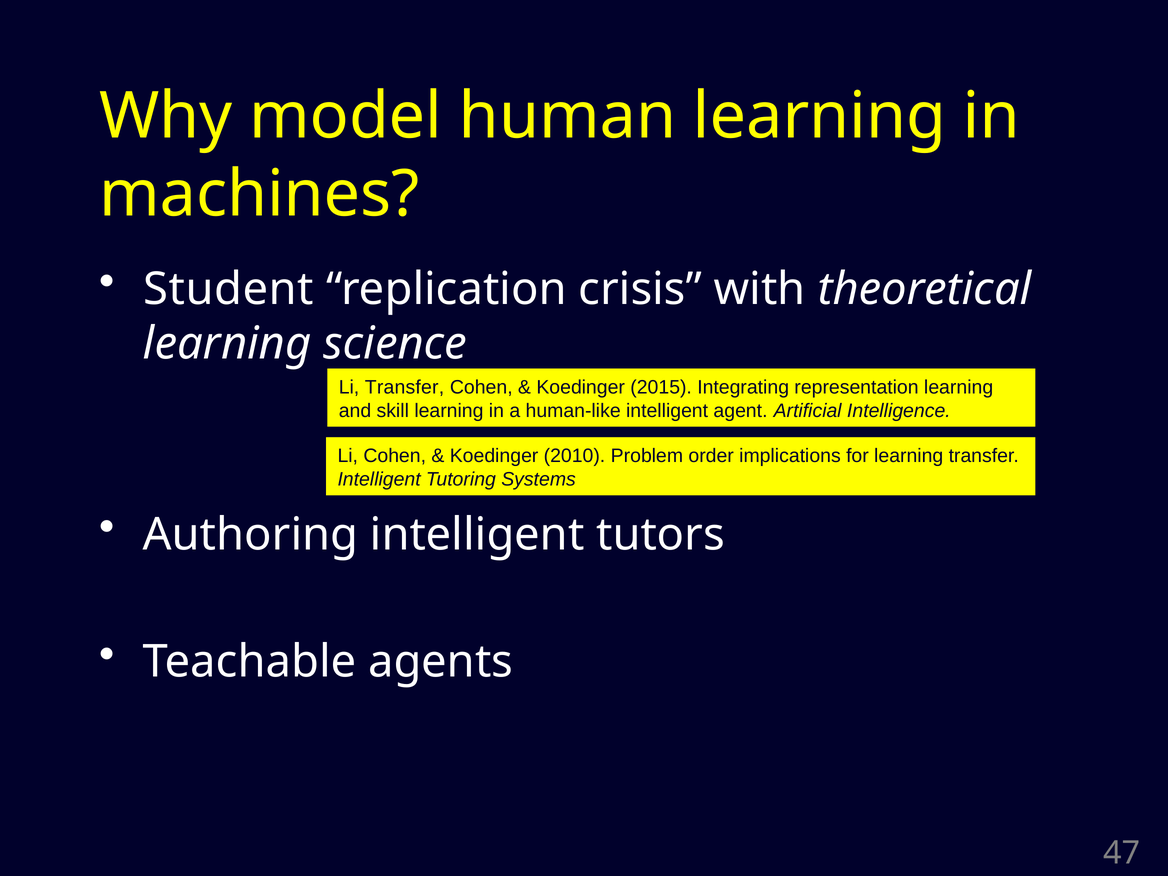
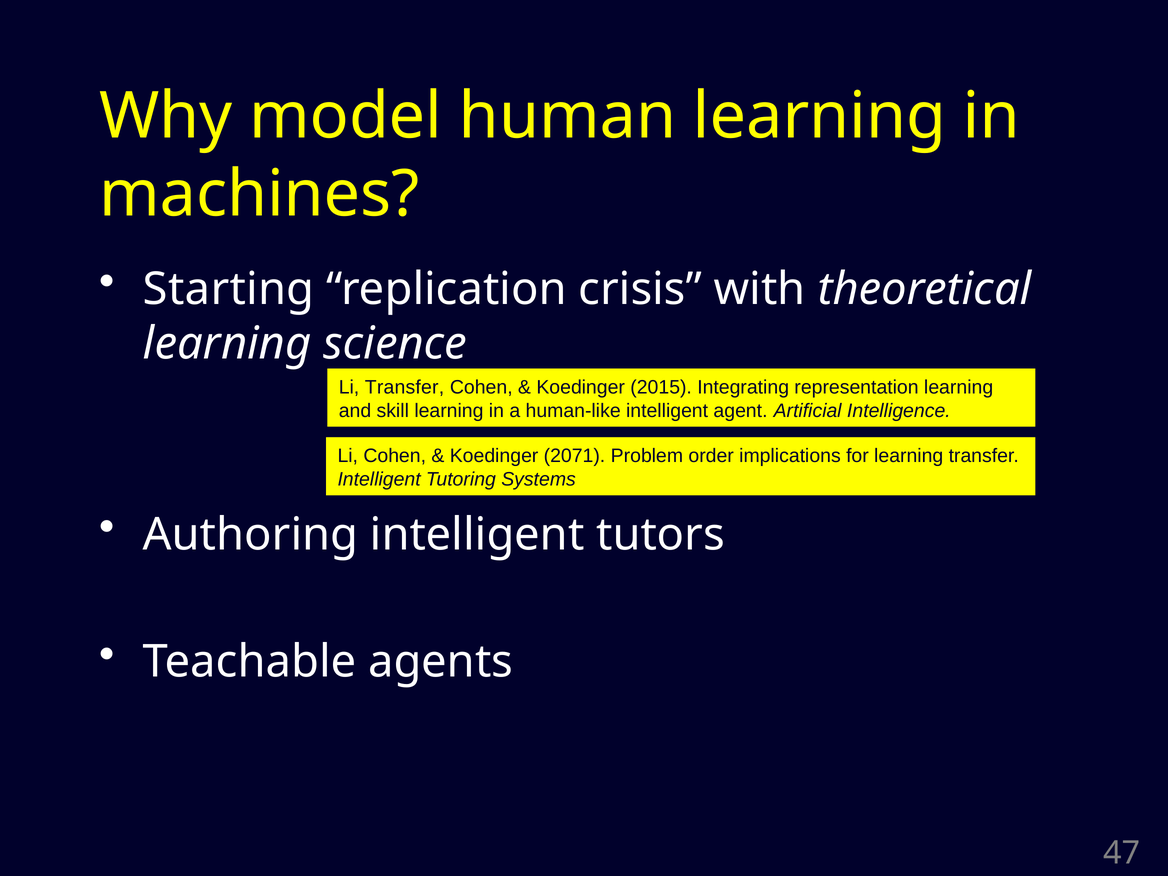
Student: Student -> Starting
2010: 2010 -> 2071
